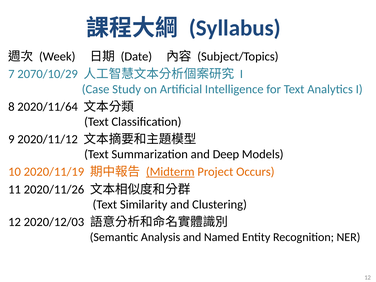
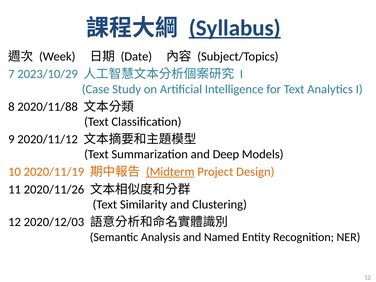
Syllabus underline: none -> present
2070/10/29: 2070/10/29 -> 2023/10/29
2020/11/64: 2020/11/64 -> 2020/11/88
Occurs: Occurs -> Design
